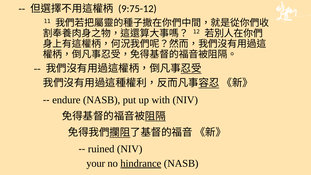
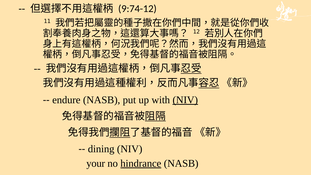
9:75-12: 9:75-12 -> 9:74-12
NIV at (185, 100) underline: none -> present
ruined: ruined -> dining
